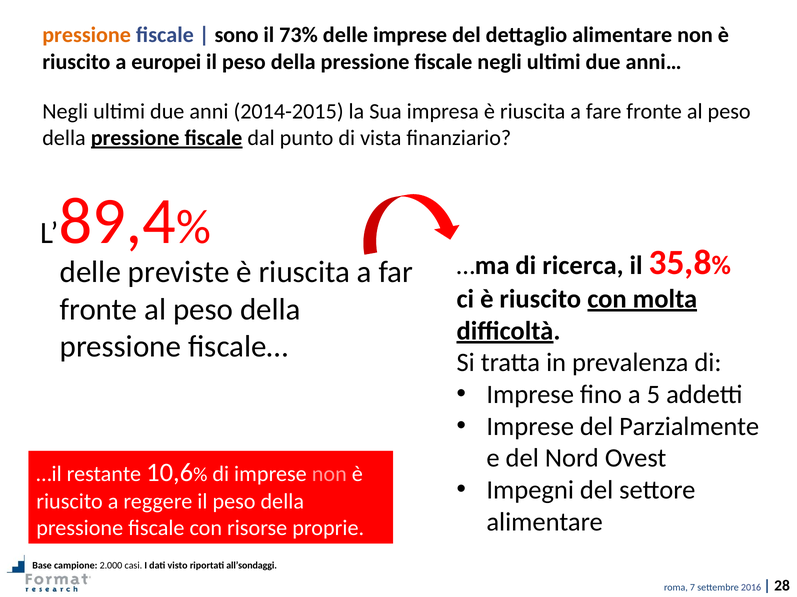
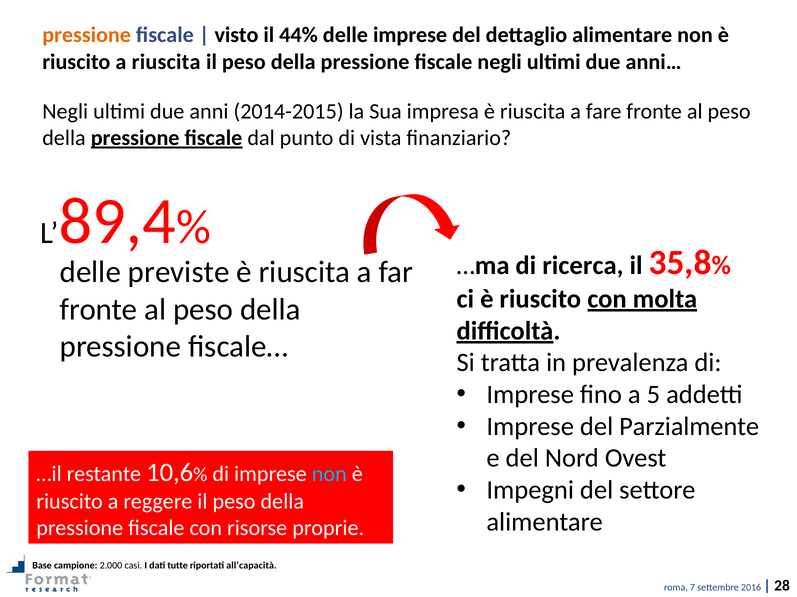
sono: sono -> visto
73%: 73% -> 44%
a europei: europei -> riuscita
non at (329, 475) colour: pink -> light blue
visto: visto -> tutte
all’sondaggi: all’sondaggi -> all’capacità
